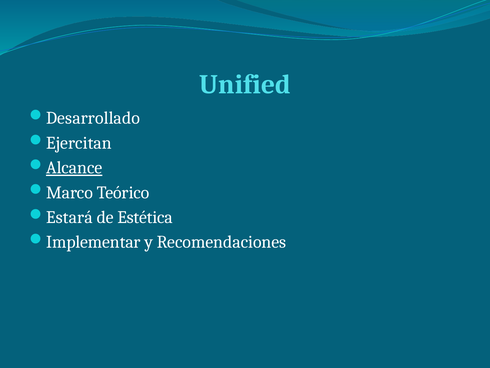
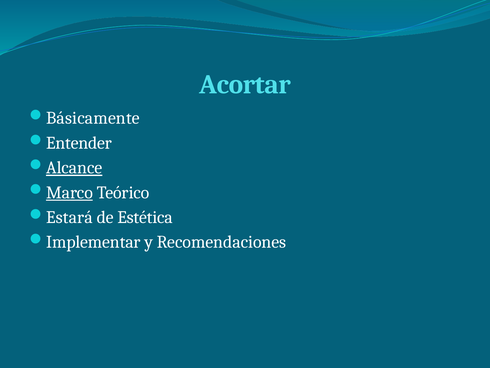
Unified: Unified -> Acortar
Desarrollado: Desarrollado -> Básicamente
Ejercitan: Ejercitan -> Entender
Marco underline: none -> present
